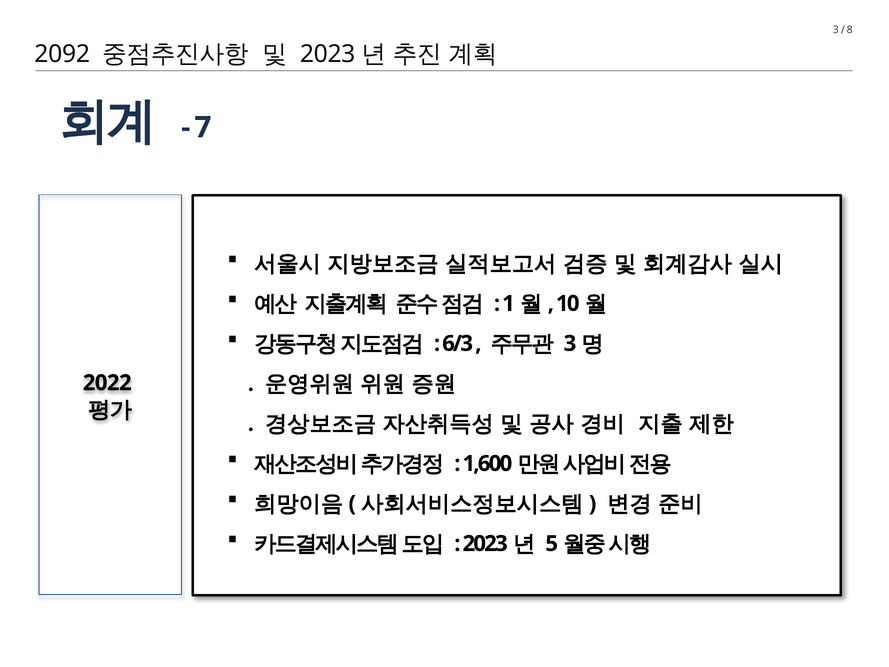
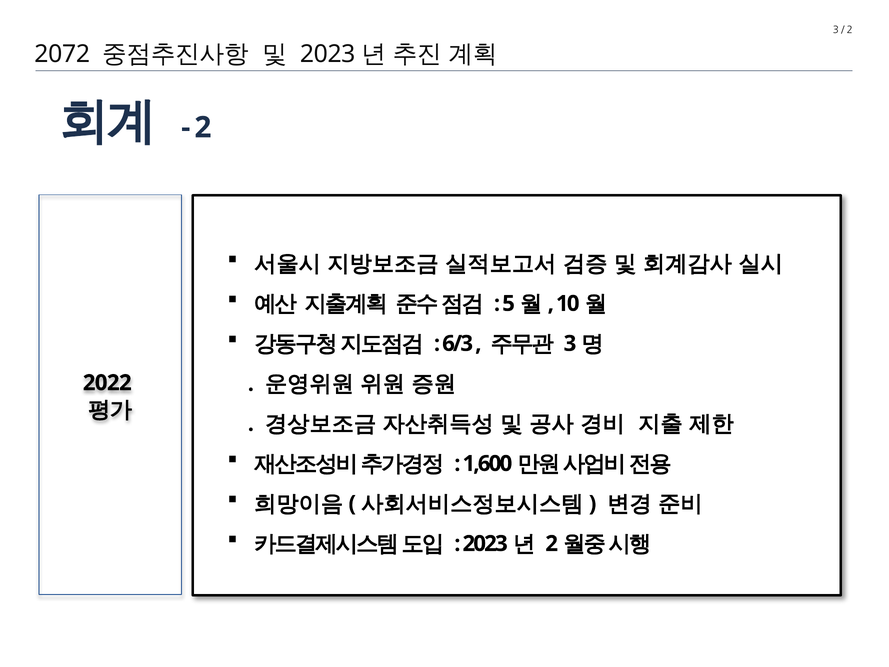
8 at (850, 30): 8 -> 2
2092: 2092 -> 2072
7 at (203, 127): 7 -> 2
1: 1 -> 5
5 at (552, 543): 5 -> 2
